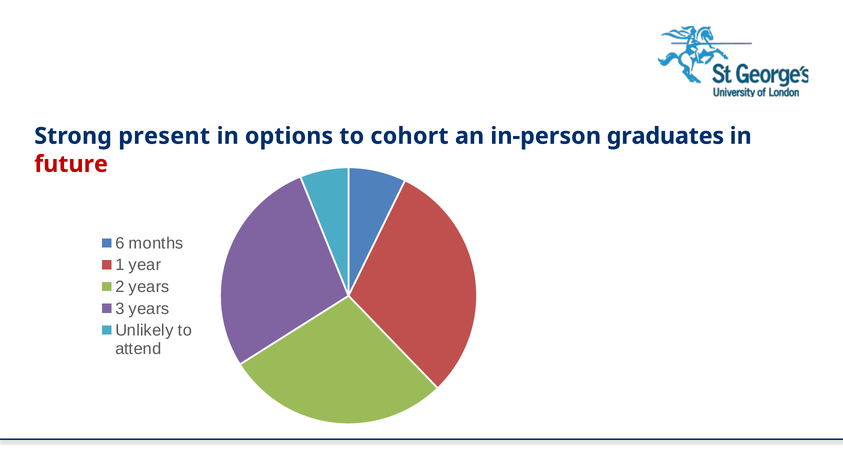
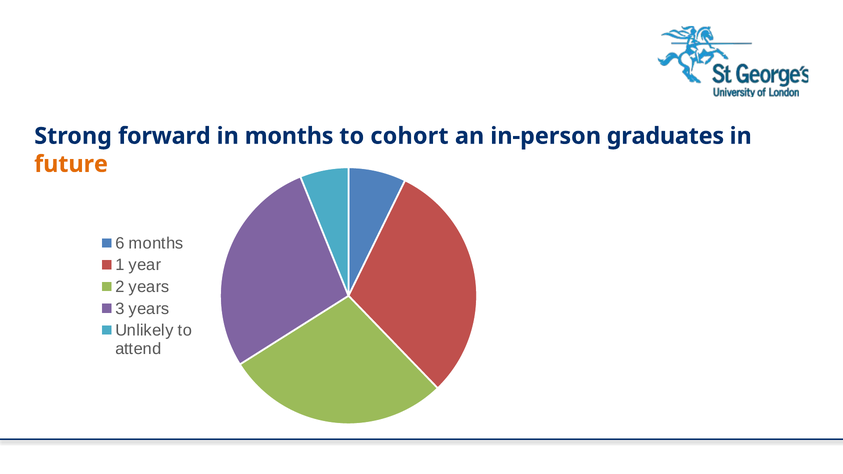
present: present -> forward
in options: options -> months
future colour: red -> orange
